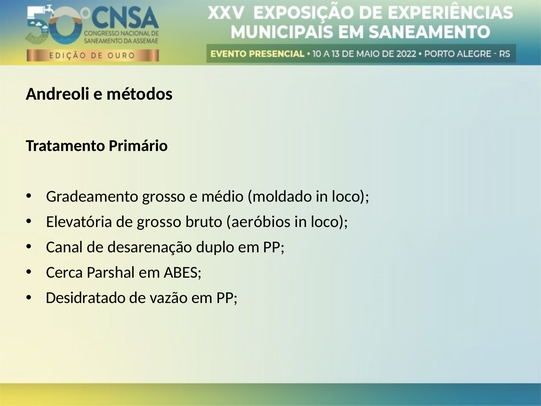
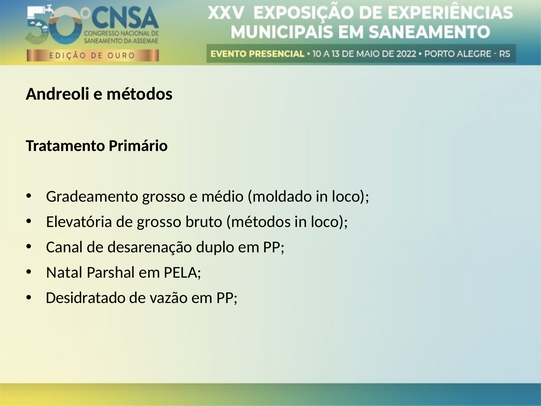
bruto aeróbios: aeróbios -> métodos
Cerca: Cerca -> Natal
ABES: ABES -> PELA
